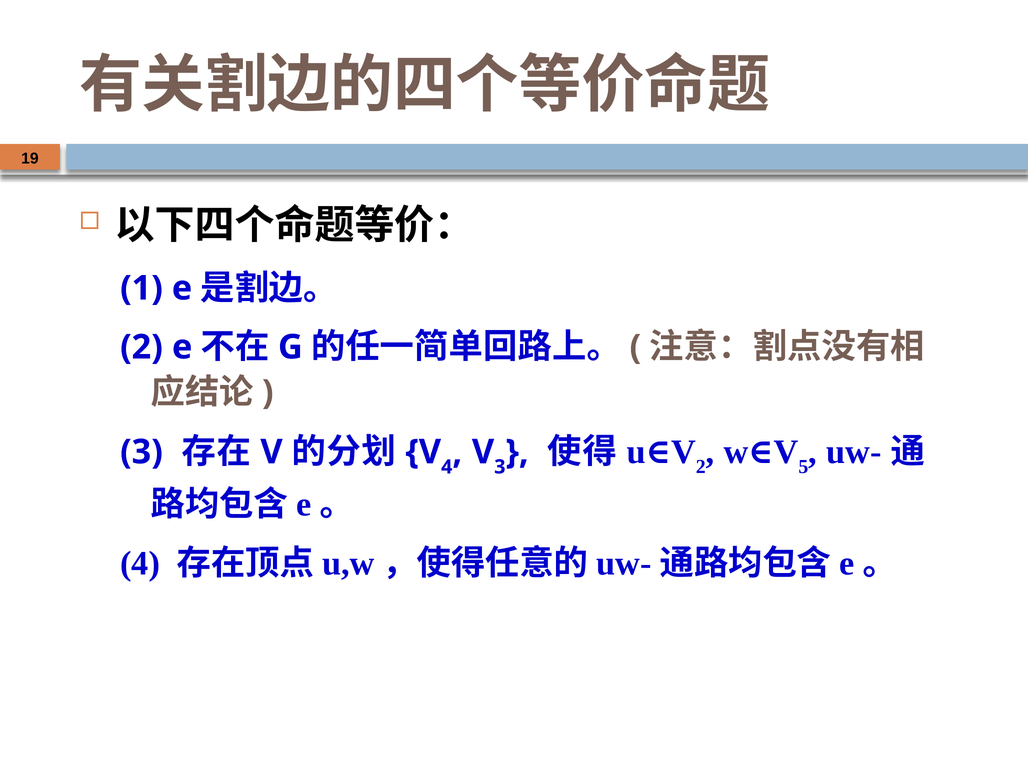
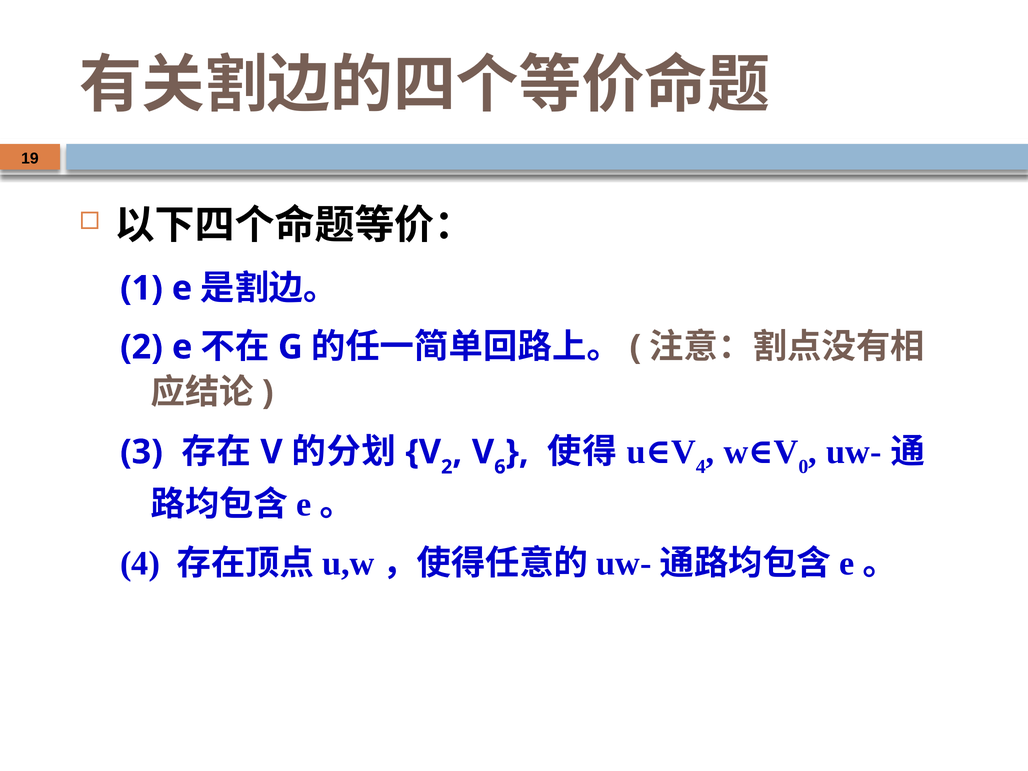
2 at (701, 467): 2 -> 4
5: 5 -> 0
4 at (447, 467): 4 -> 2
3 at (500, 467): 3 -> 6
